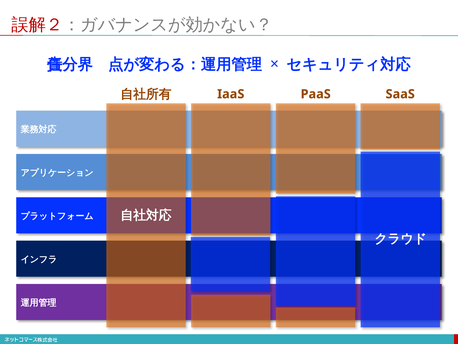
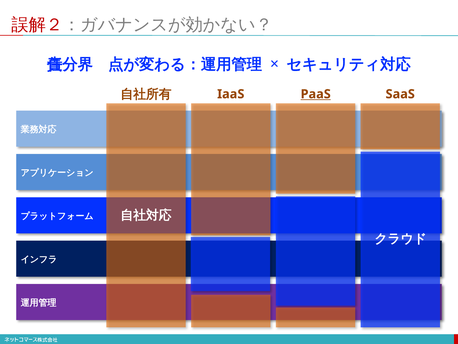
PaaS underline: none -> present
